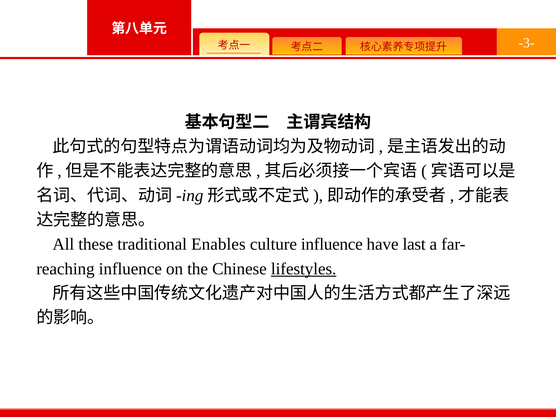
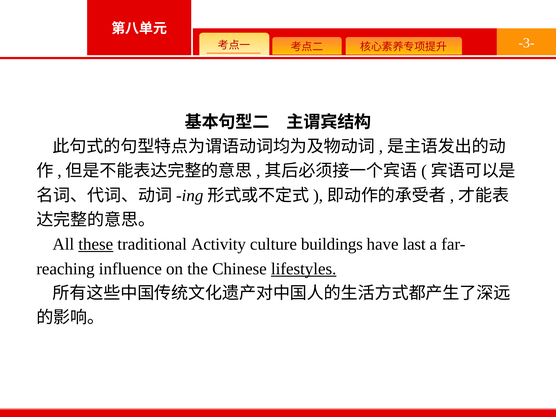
these underline: none -> present
Enables: Enables -> Activity
culture influence: influence -> buildings
